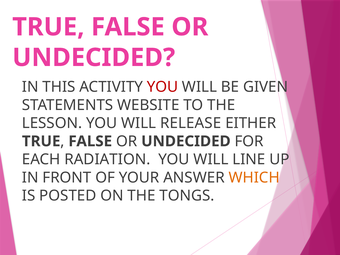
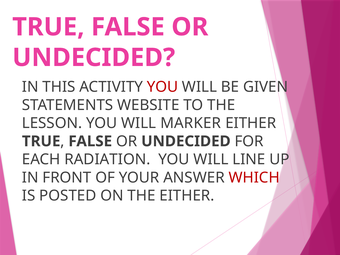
RELEASE: RELEASE -> MARKER
WHICH colour: orange -> red
THE TONGS: TONGS -> EITHER
